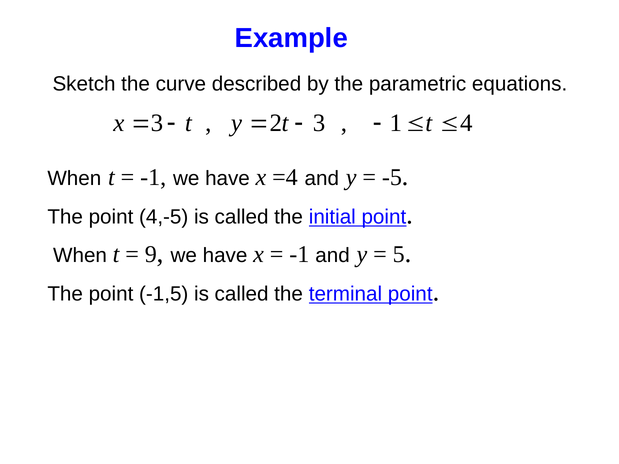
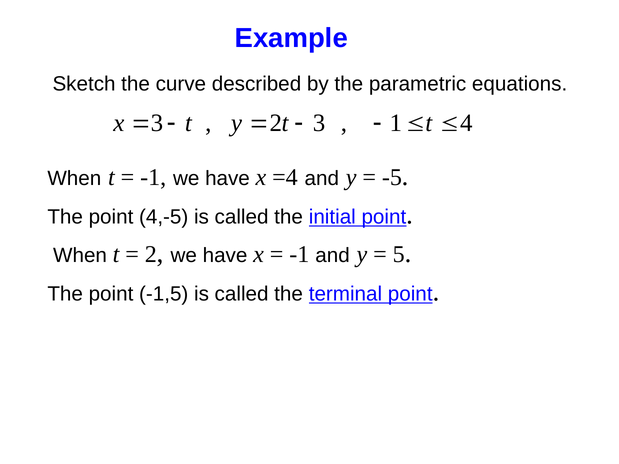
9 at (151, 254): 9 -> 2
